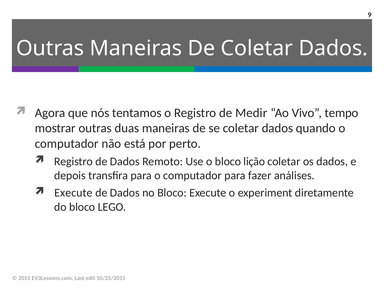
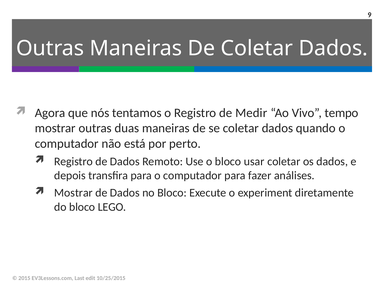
lição: lição -> usar
Execute at (73, 193): Execute -> Mostrar
